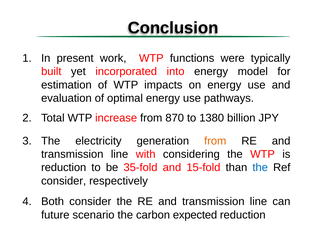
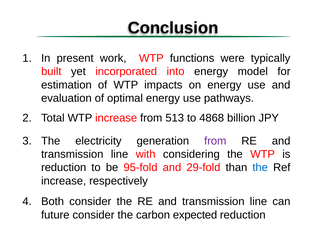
870: 870 -> 513
1380: 1380 -> 4868
from at (215, 141) colour: orange -> purple
35-fold: 35-fold -> 95-fold
15-fold: 15-fold -> 29-fold
consider at (64, 181): consider -> increase
future scenario: scenario -> consider
